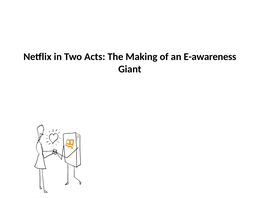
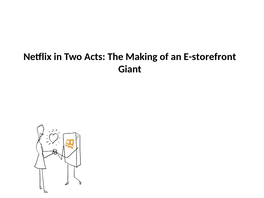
E-awareness: E-awareness -> E-storefront
